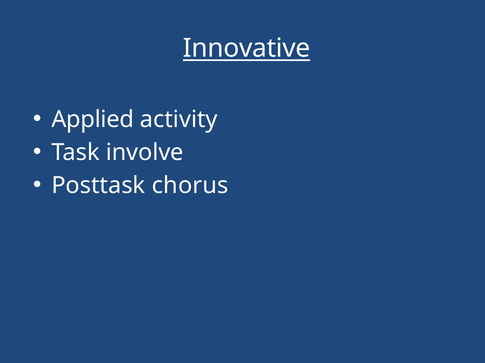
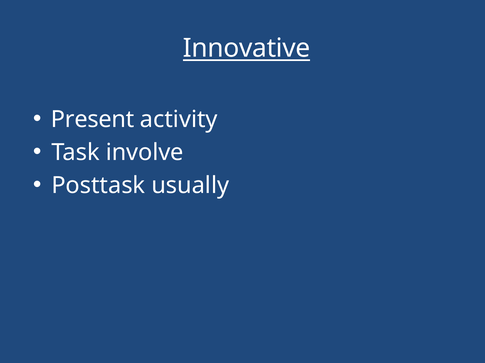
Applied: Applied -> Present
chorus: chorus -> usually
